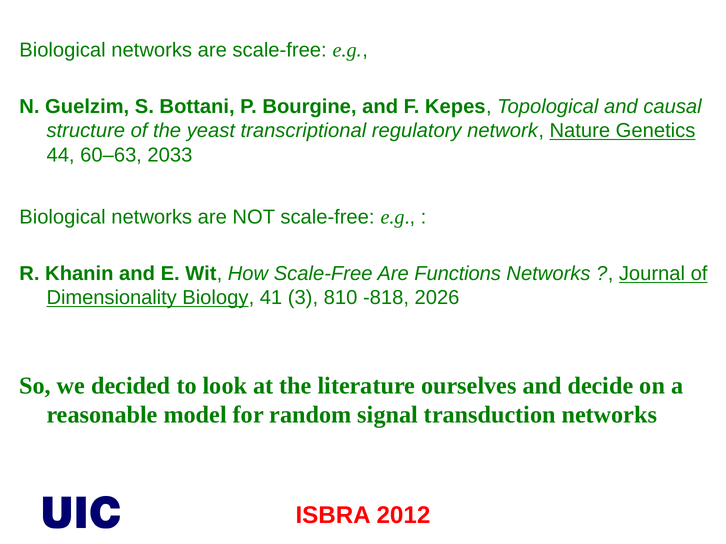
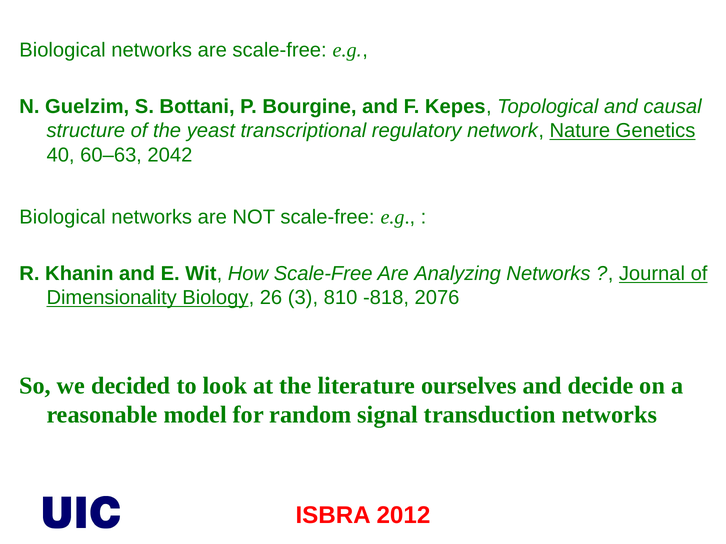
44: 44 -> 40
2033: 2033 -> 2042
Functions: Functions -> Analyzing
41: 41 -> 26
2026: 2026 -> 2076
